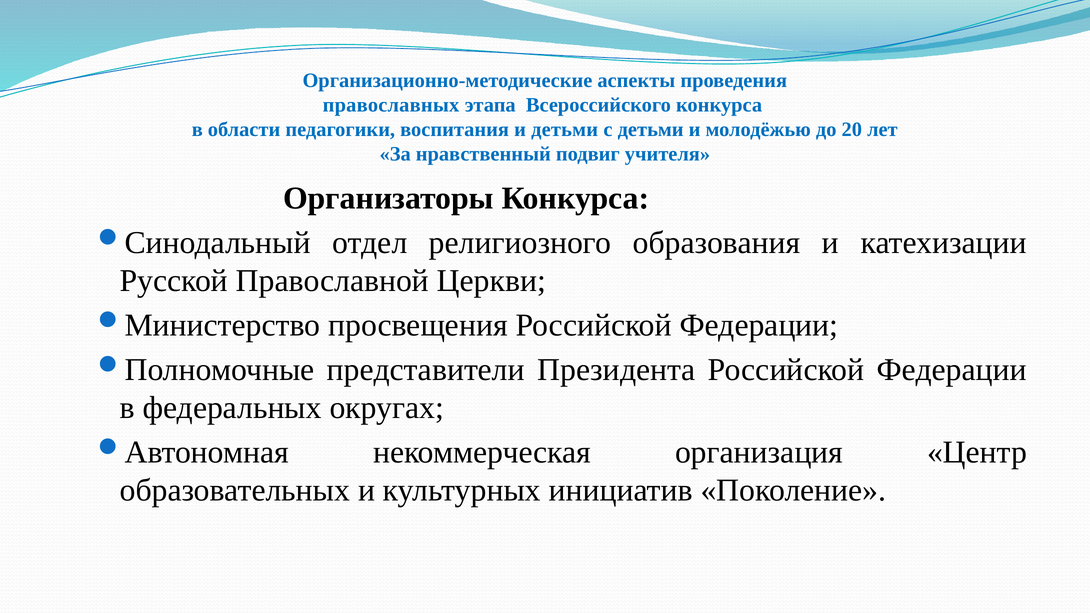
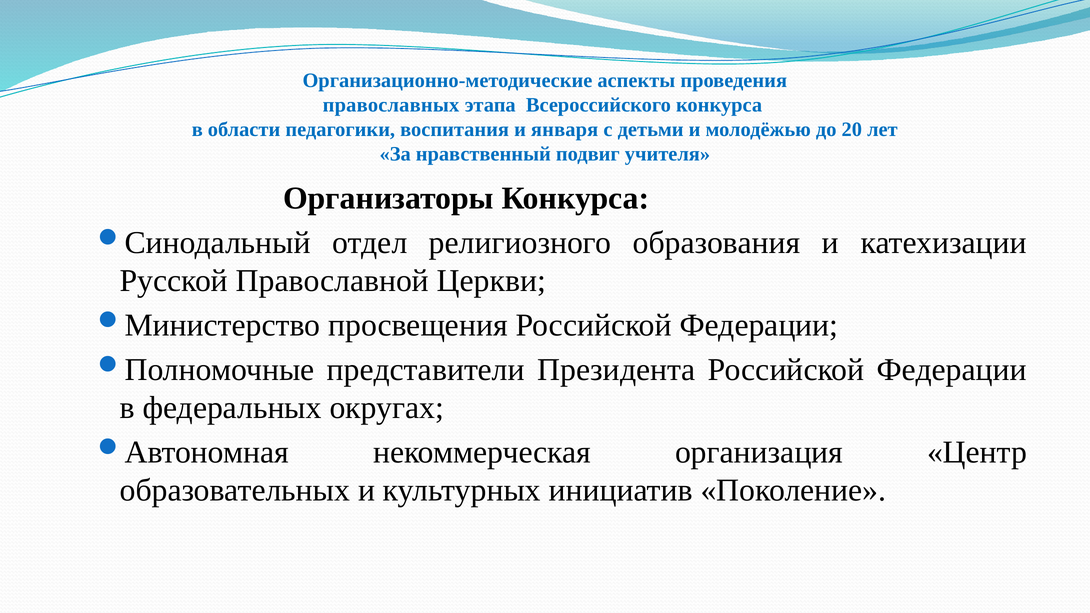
и детьми: детьми -> января
